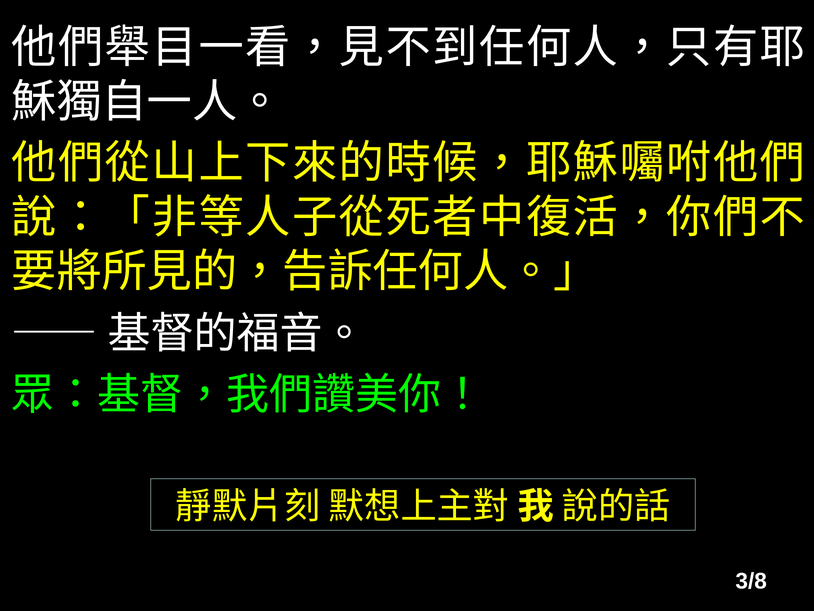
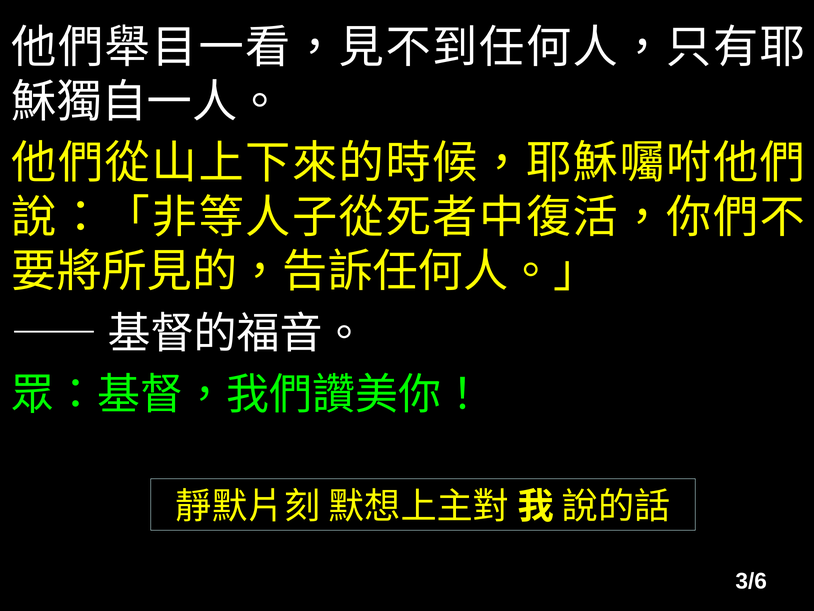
3/8: 3/8 -> 3/6
